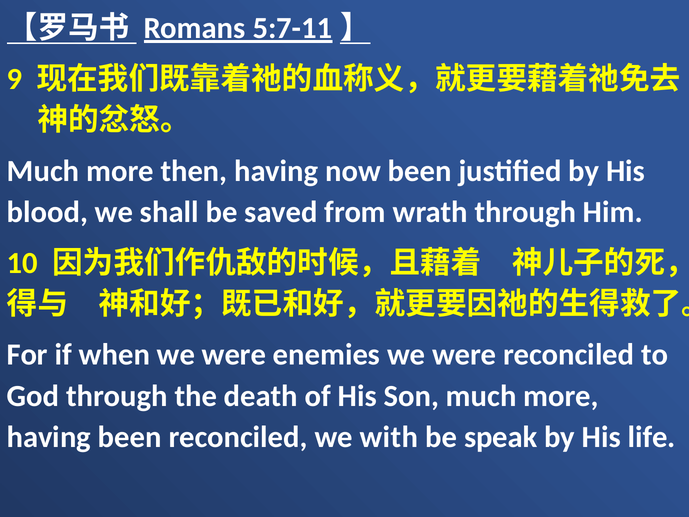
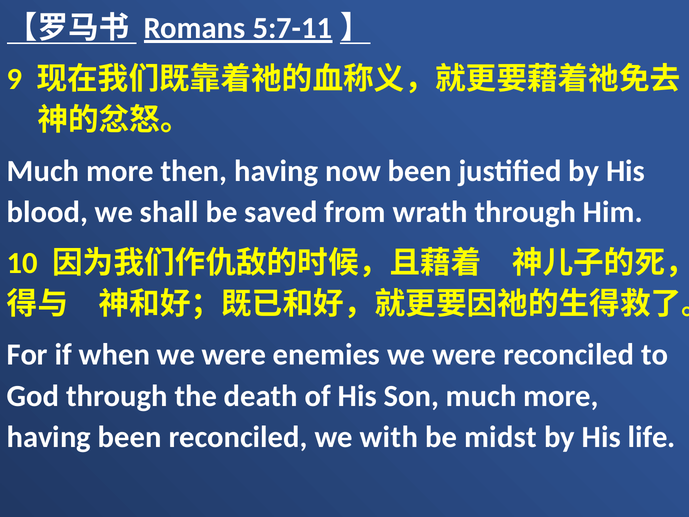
speak: speak -> midst
